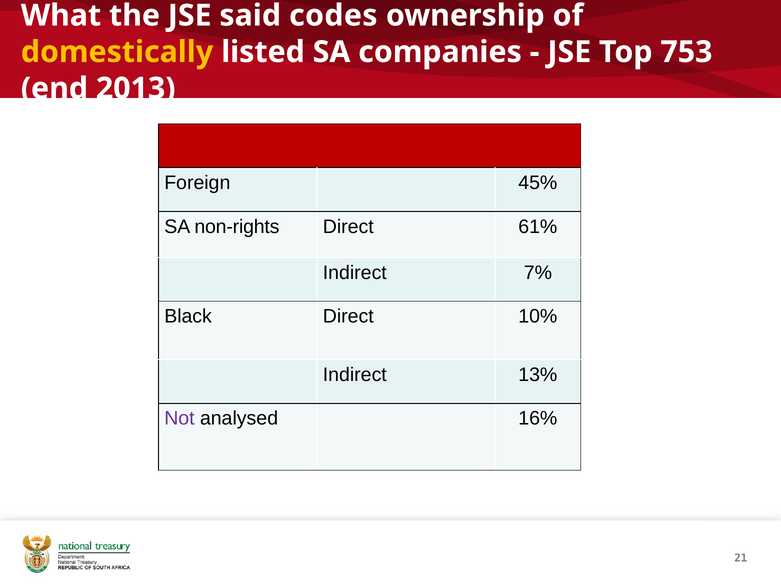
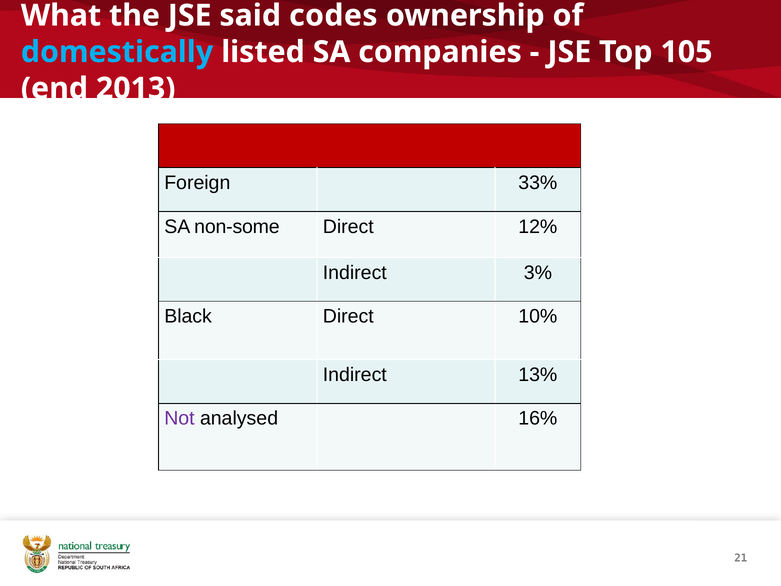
domestically colour: yellow -> light blue
753: 753 -> 105
45%: 45% -> 33%
non-rights: non-rights -> non-some
61%: 61% -> 12%
7%: 7% -> 3%
